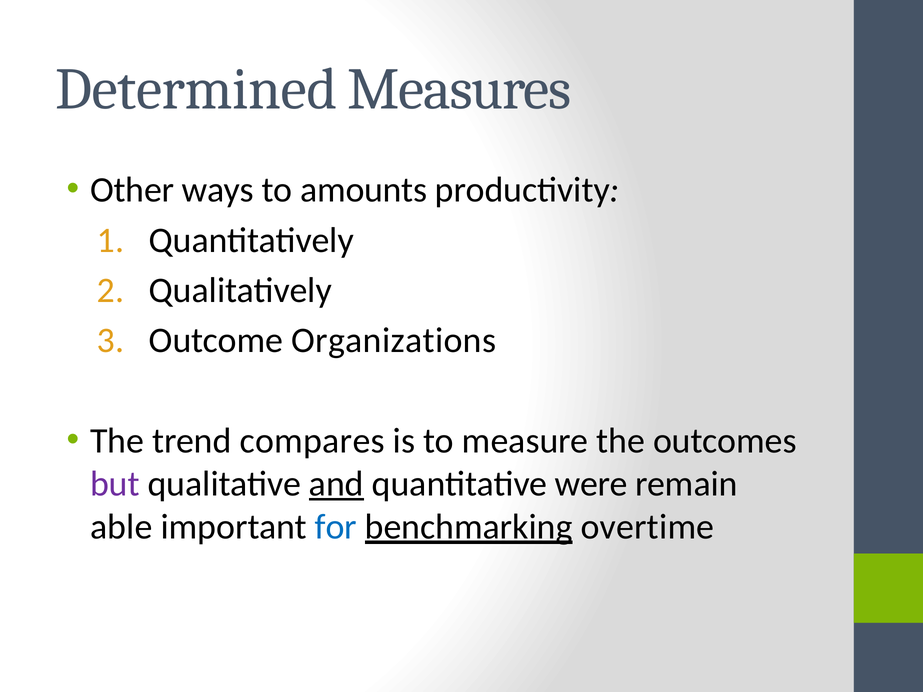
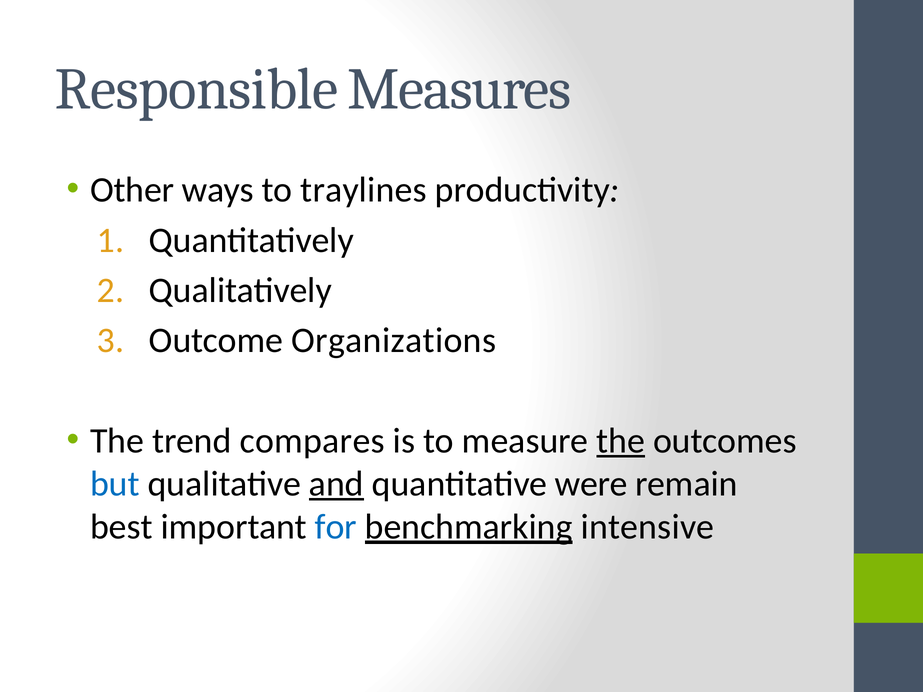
Determined: Determined -> Responsible
amounts: amounts -> traylines
the at (621, 441) underline: none -> present
but colour: purple -> blue
able: able -> best
overtime: overtime -> intensive
